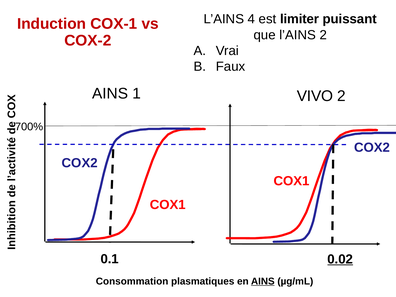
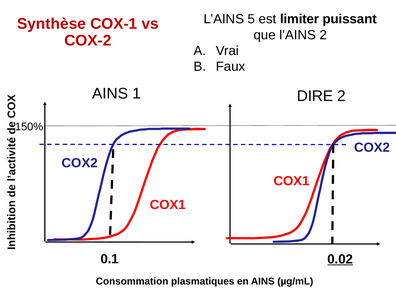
4: 4 -> 5
Induction: Induction -> Synthèse
VIVO: VIVO -> DIRE
700%: 700% -> 150%
AINS at (263, 281) underline: present -> none
